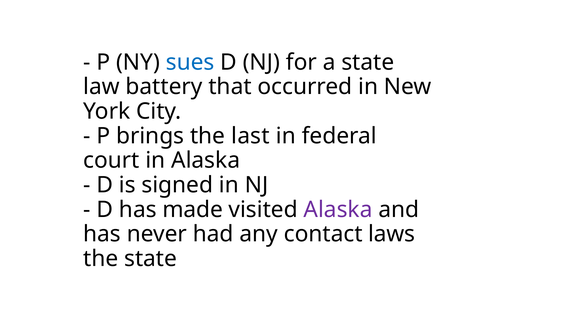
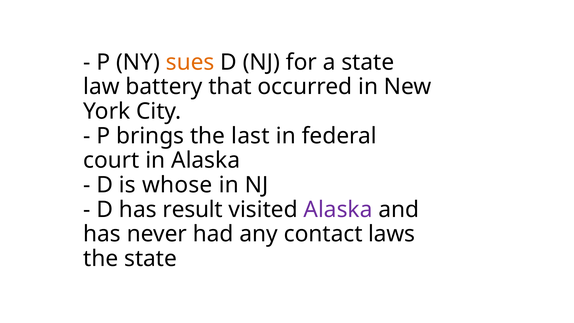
sues colour: blue -> orange
signed: signed -> whose
made: made -> result
